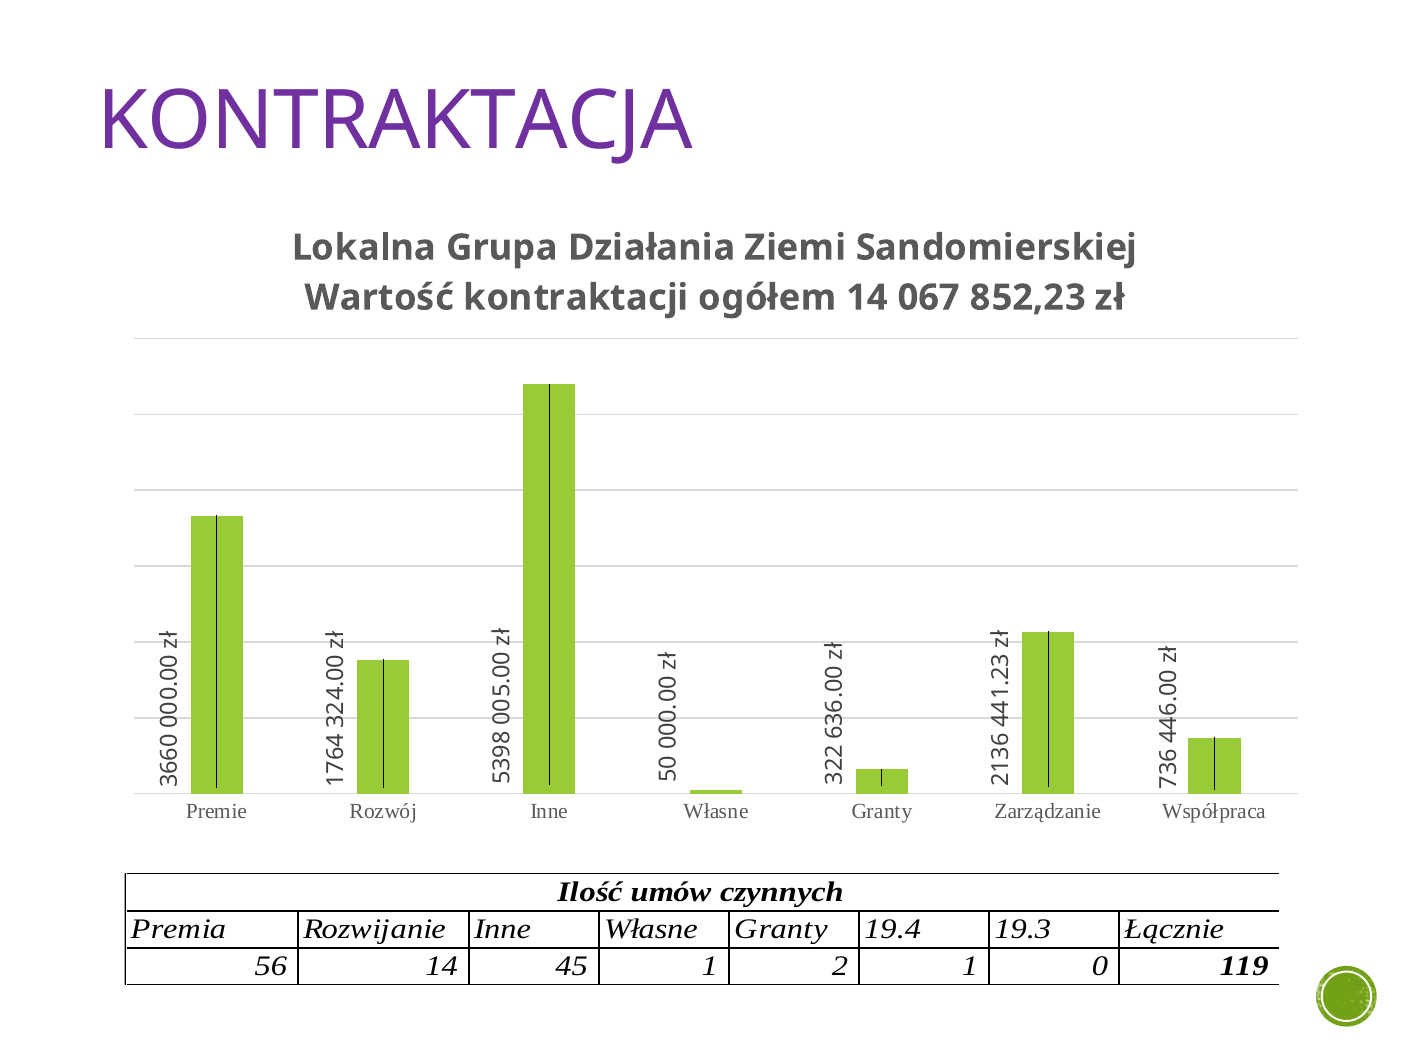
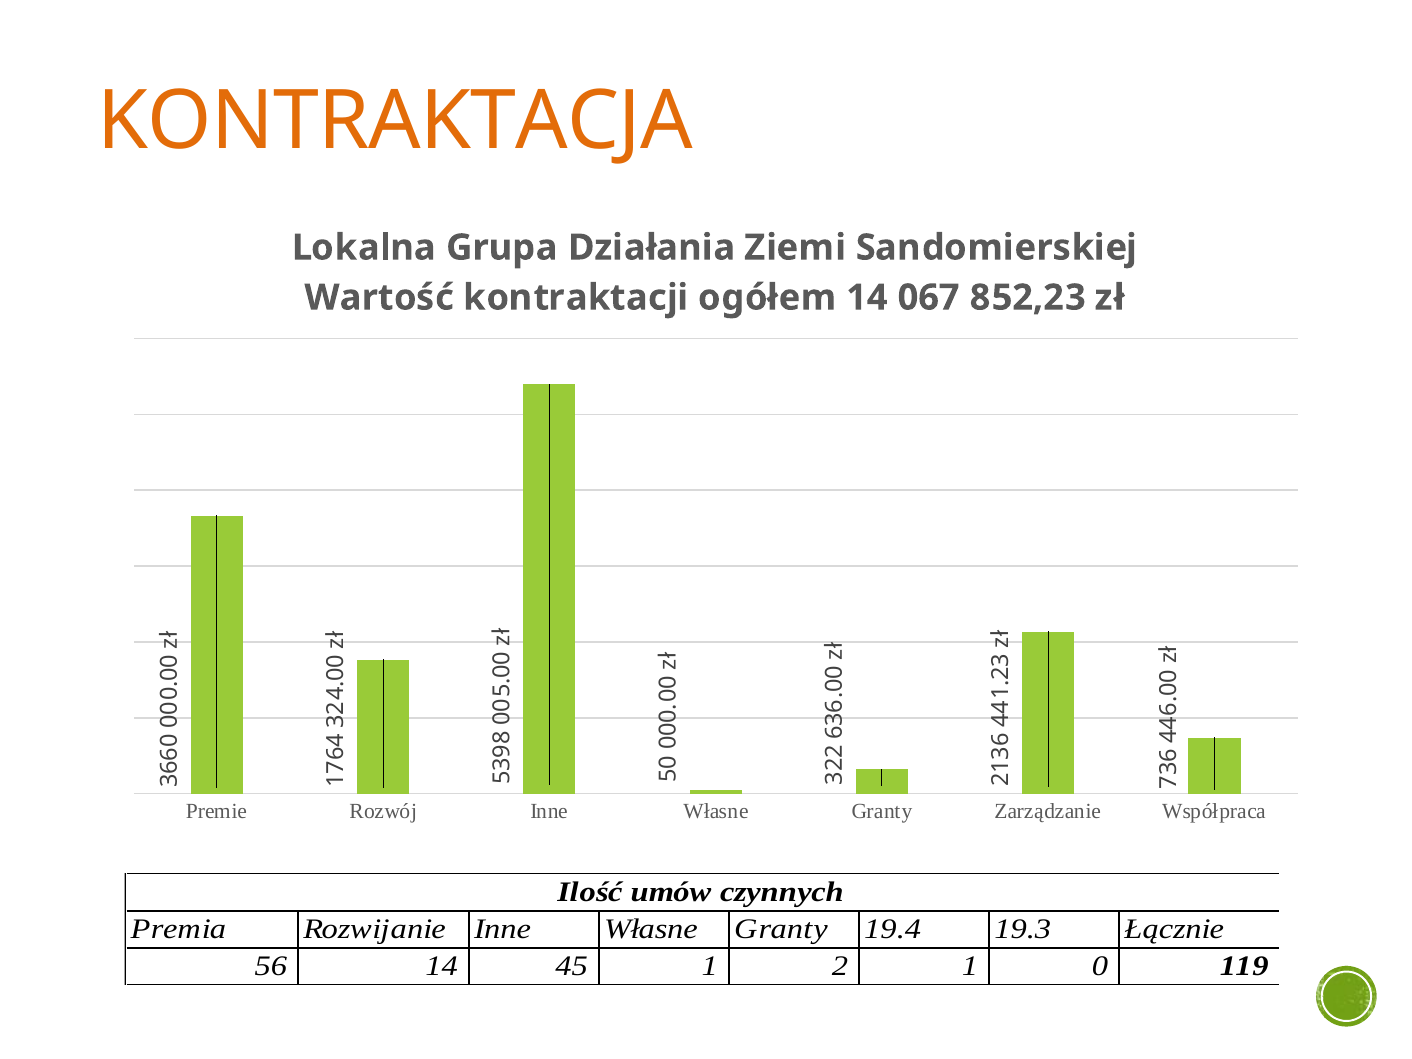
KONTRAKTACJA colour: purple -> orange
